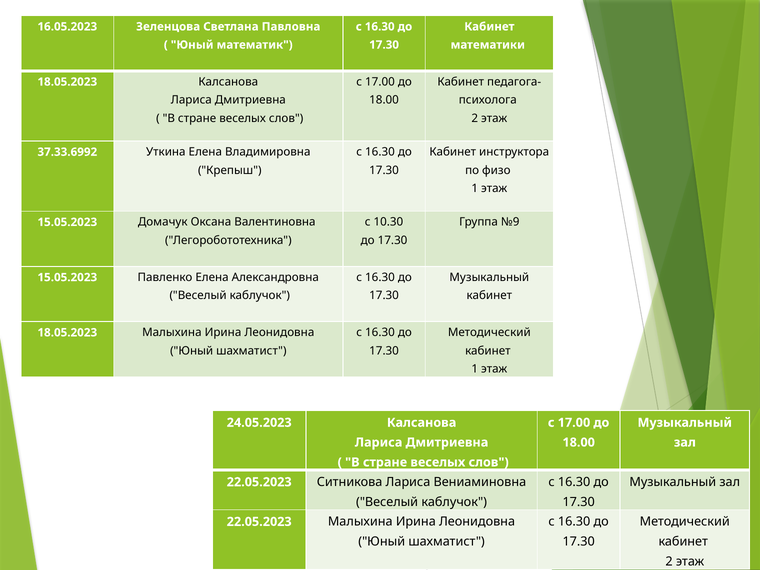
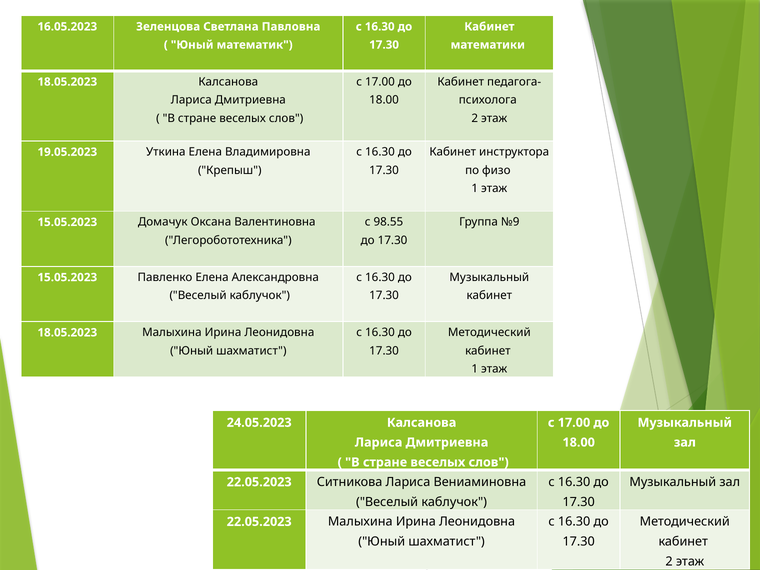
37.33.6992: 37.33.6992 -> 19.05.2023
10.30: 10.30 -> 98.55
